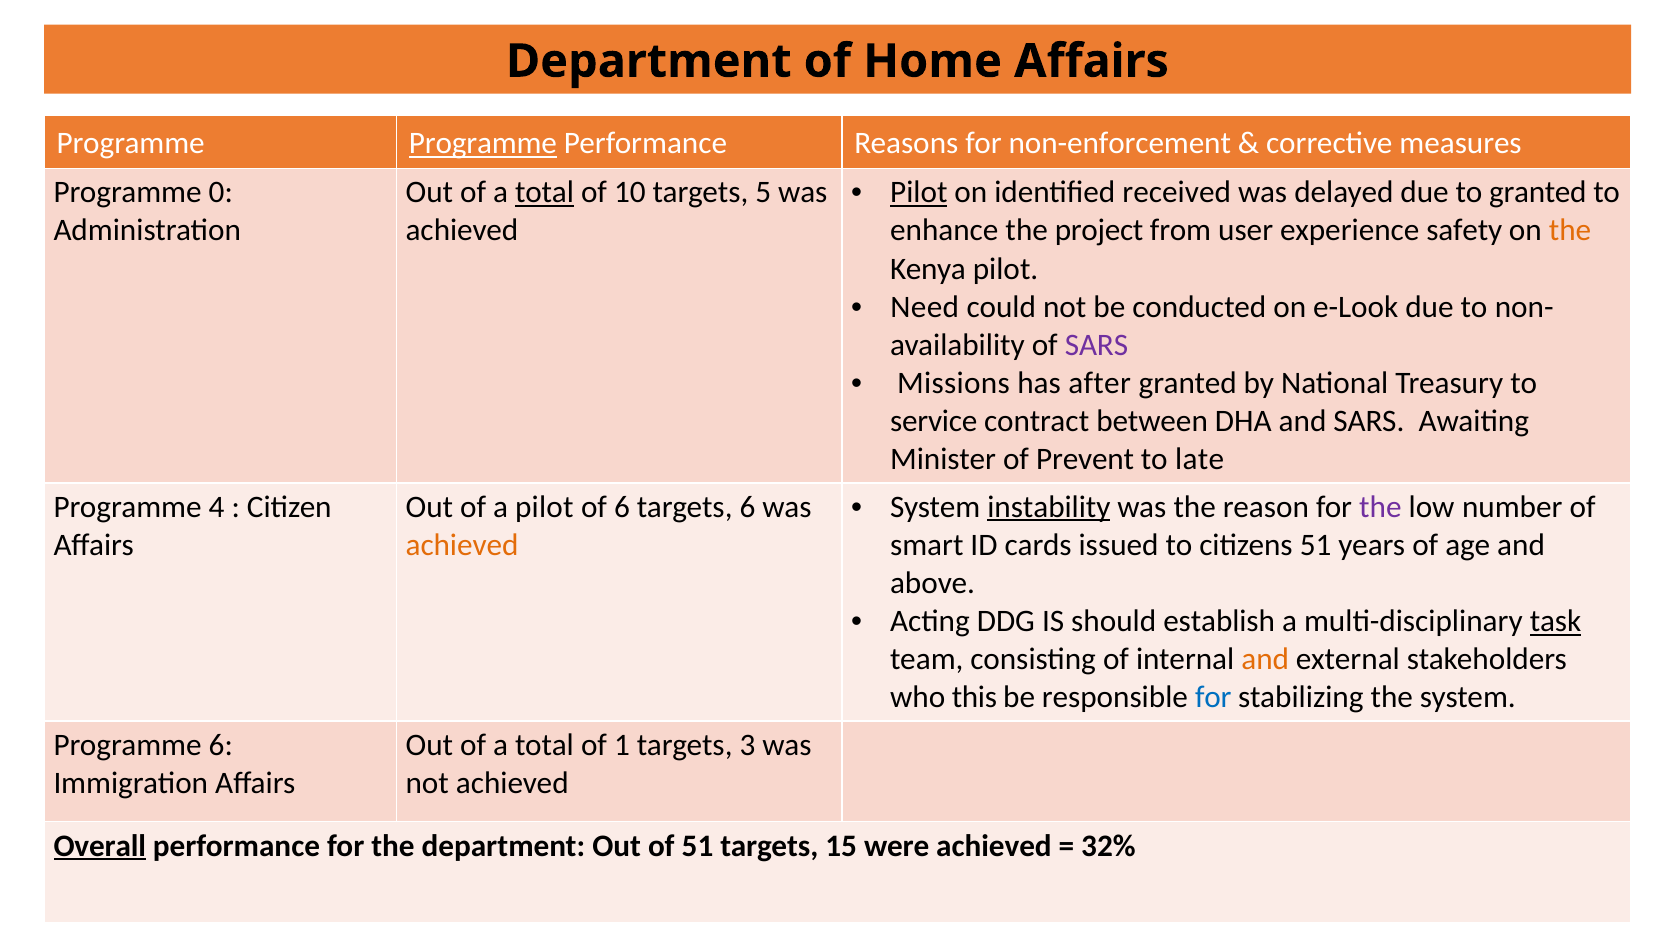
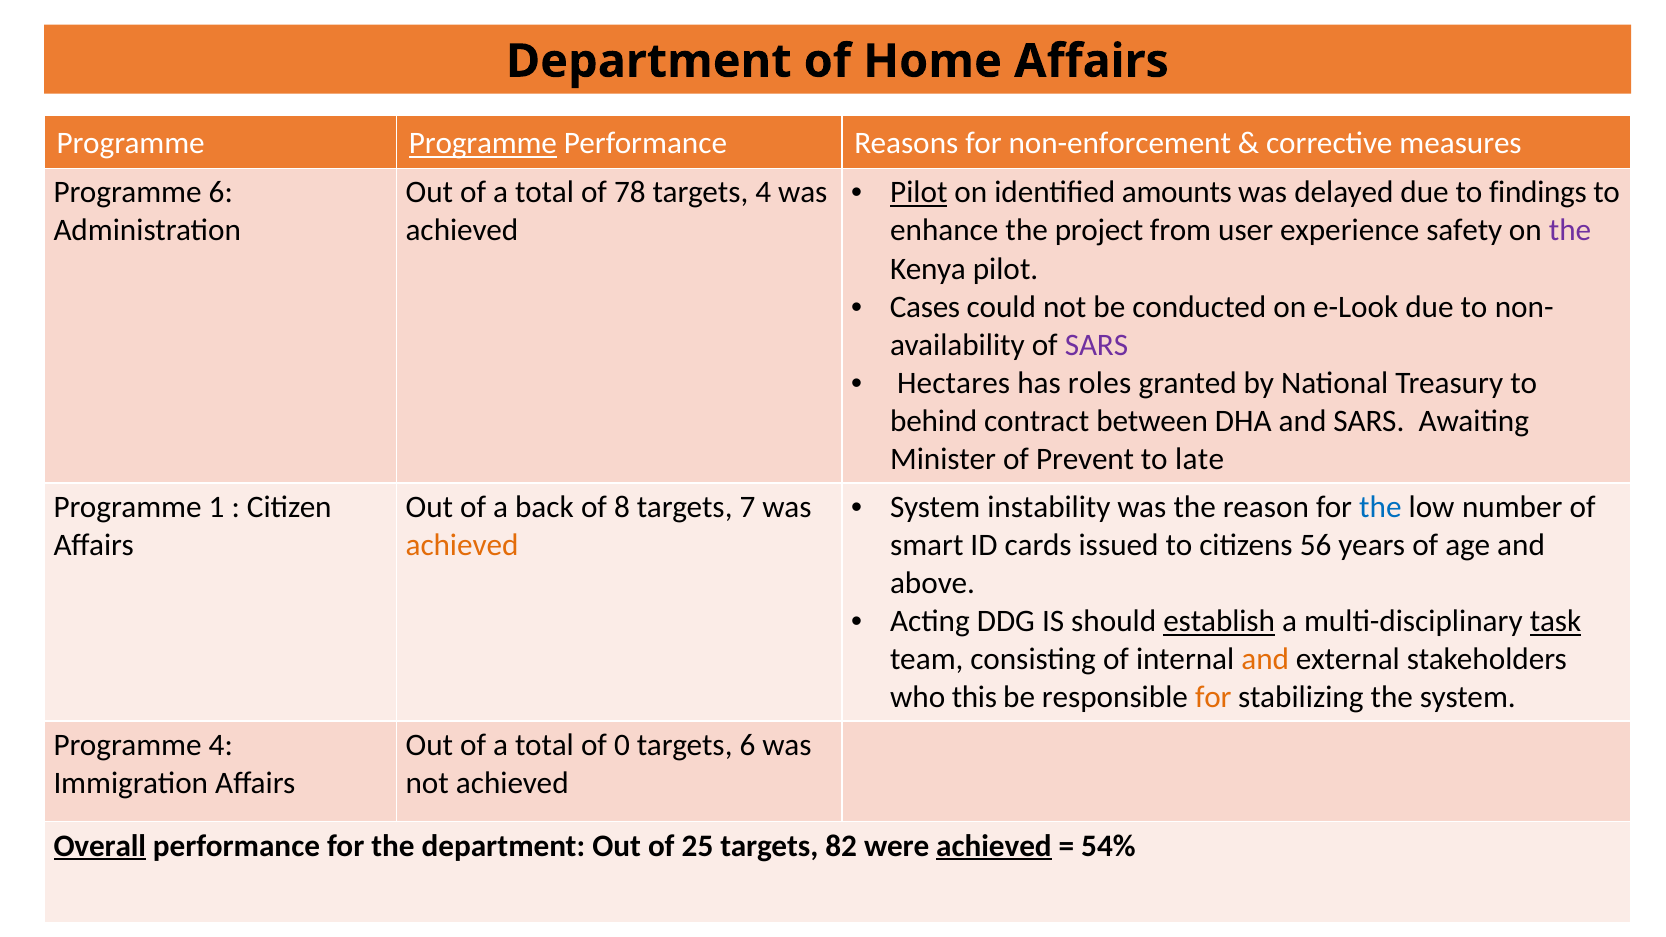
received: received -> amounts
to granted: granted -> findings
Programme 0: 0 -> 6
total at (545, 193) underline: present -> none
10: 10 -> 78
targets 5: 5 -> 4
the at (1570, 231) colour: orange -> purple
Need: Need -> Cases
Missions: Missions -> Hectares
after: after -> roles
service: service -> behind
instability underline: present -> none
the at (1380, 507) colour: purple -> blue
4: 4 -> 1
a pilot: pilot -> back
of 6: 6 -> 8
targets 6: 6 -> 7
citizens 51: 51 -> 56
establish underline: none -> present
for at (1213, 698) colour: blue -> orange
Programme 6: 6 -> 4
1: 1 -> 0
targets 3: 3 -> 6
of 51: 51 -> 25
15: 15 -> 82
achieved at (994, 846) underline: none -> present
32%: 32% -> 54%
